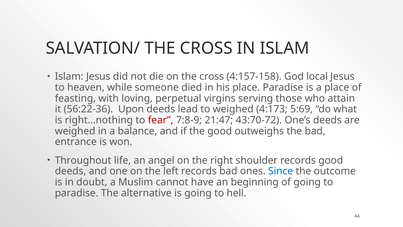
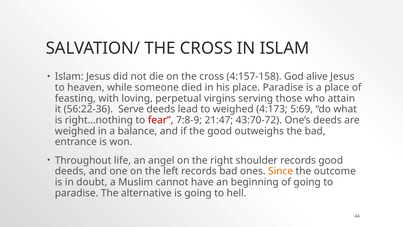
local: local -> alive
Upon: Upon -> Serve
Since colour: blue -> orange
